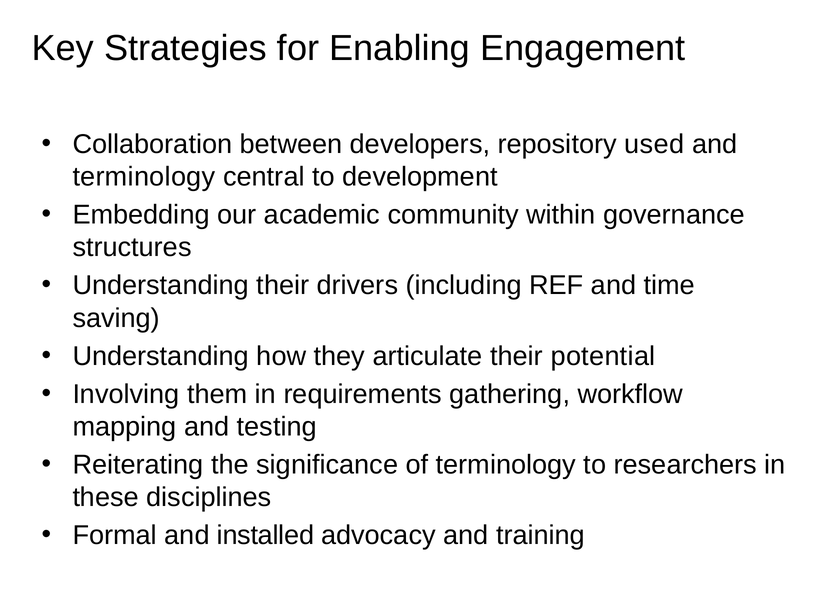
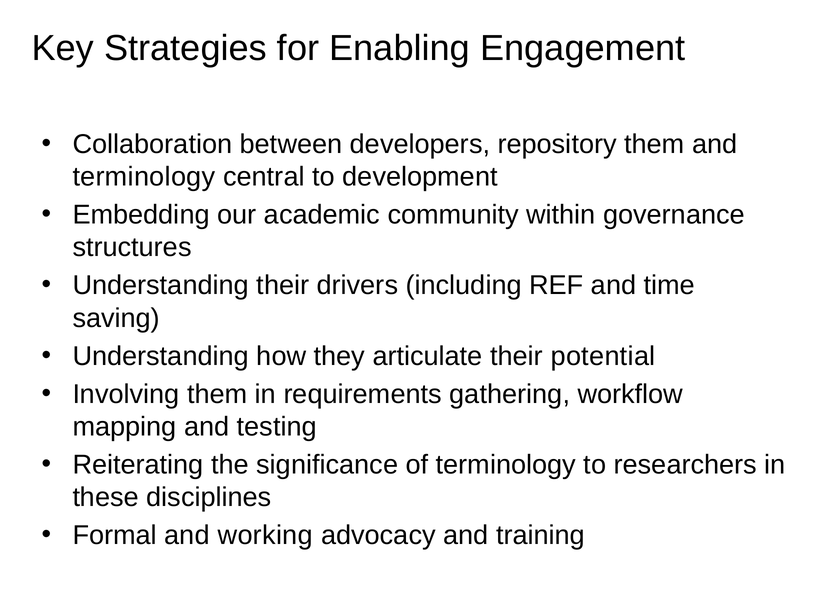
repository used: used -> them
installed: installed -> working
